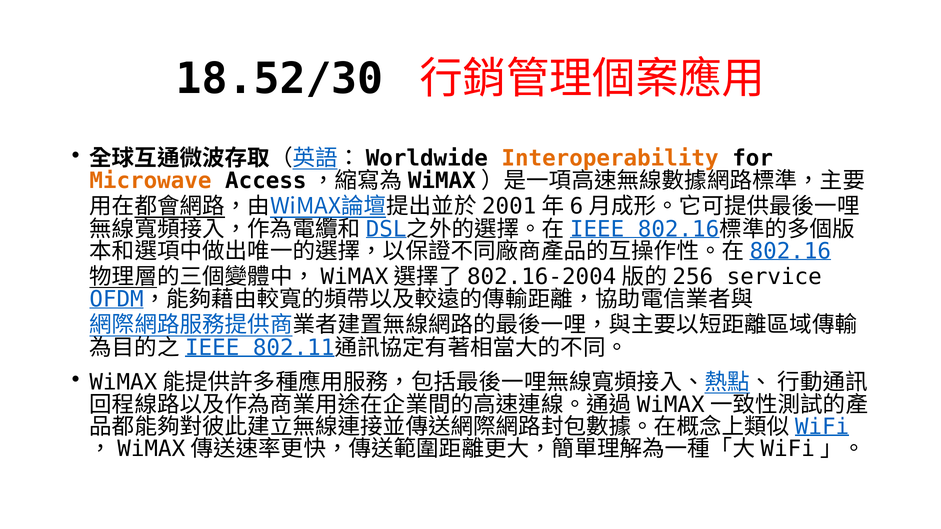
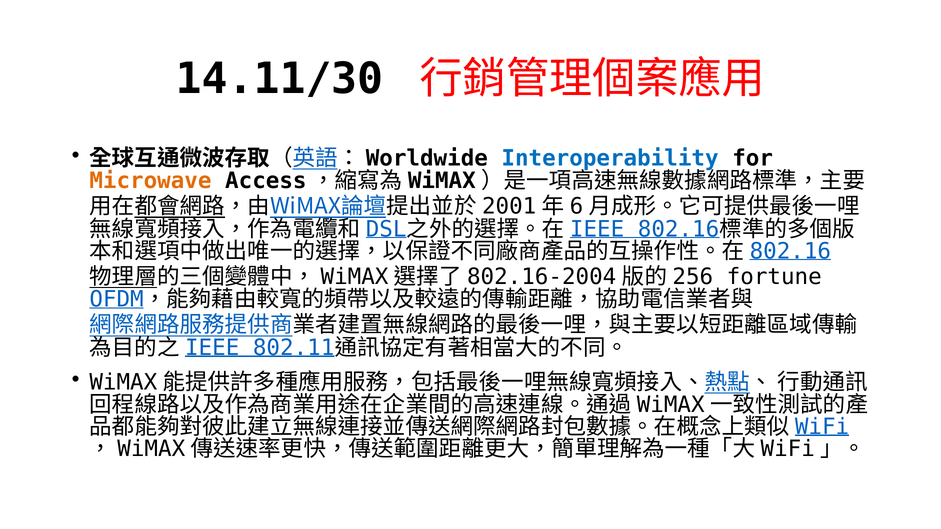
18.52/30: 18.52/30 -> 14.11/30
Interoperability colour: orange -> blue
service: service -> fortune
